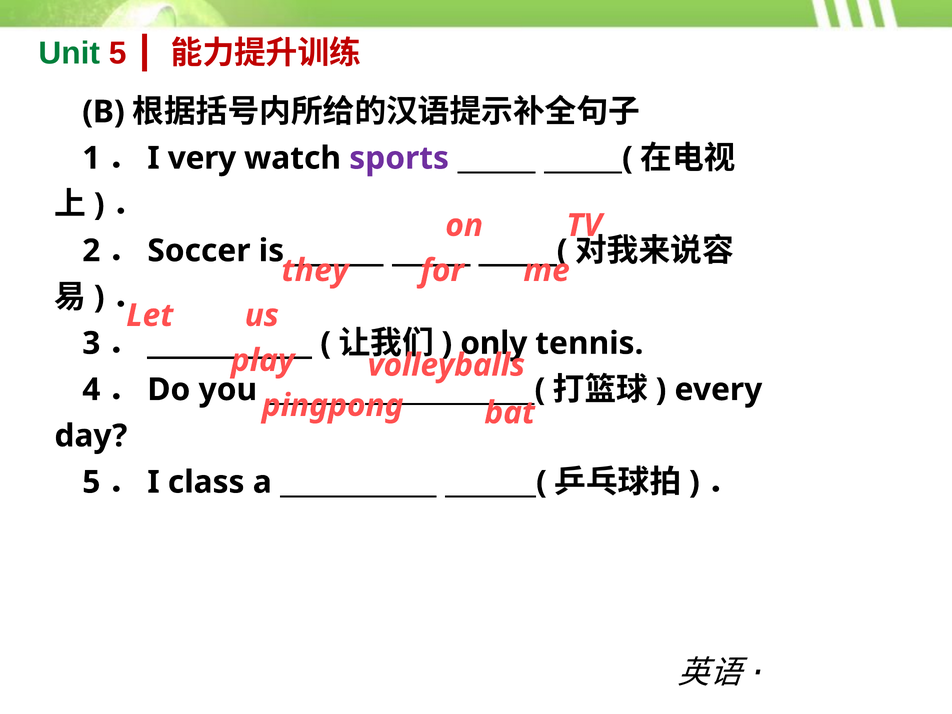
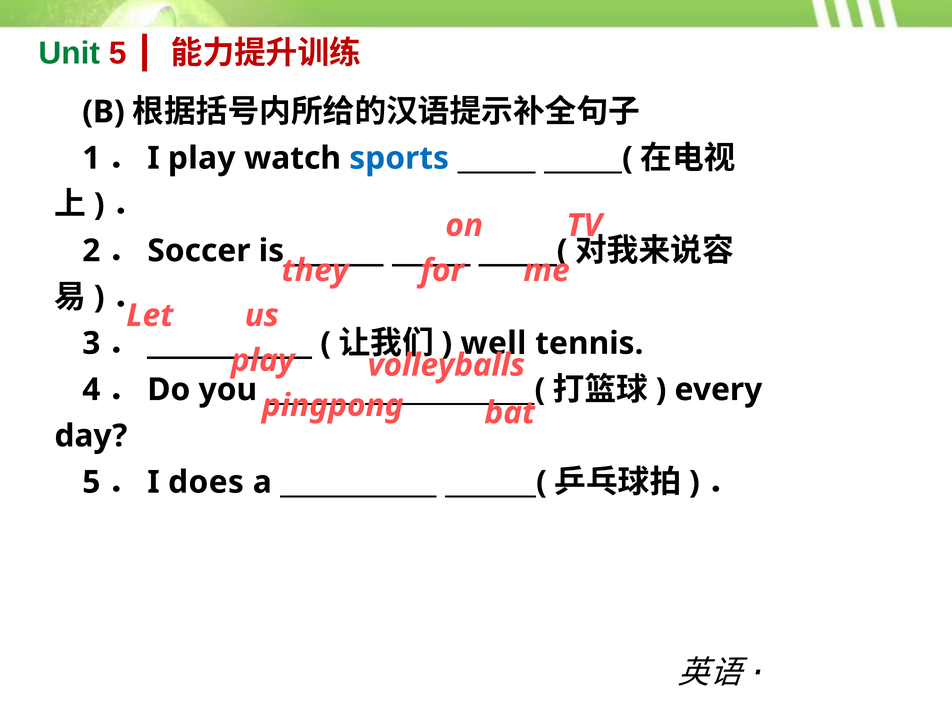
very at (202, 158): very -> play
sports colour: purple -> blue
only: only -> well
class: class -> does
